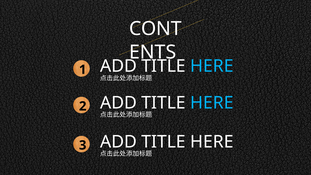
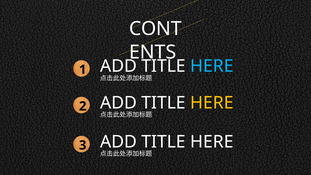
HERE at (212, 103) colour: light blue -> yellow
